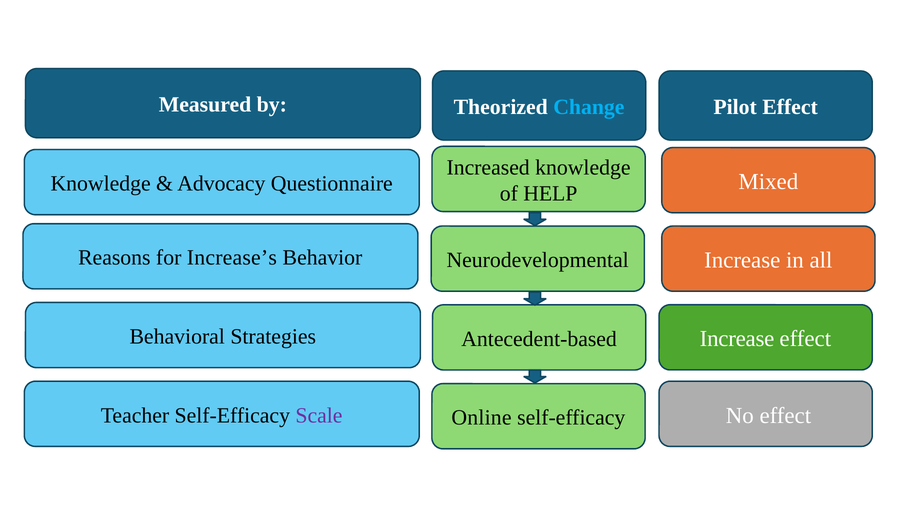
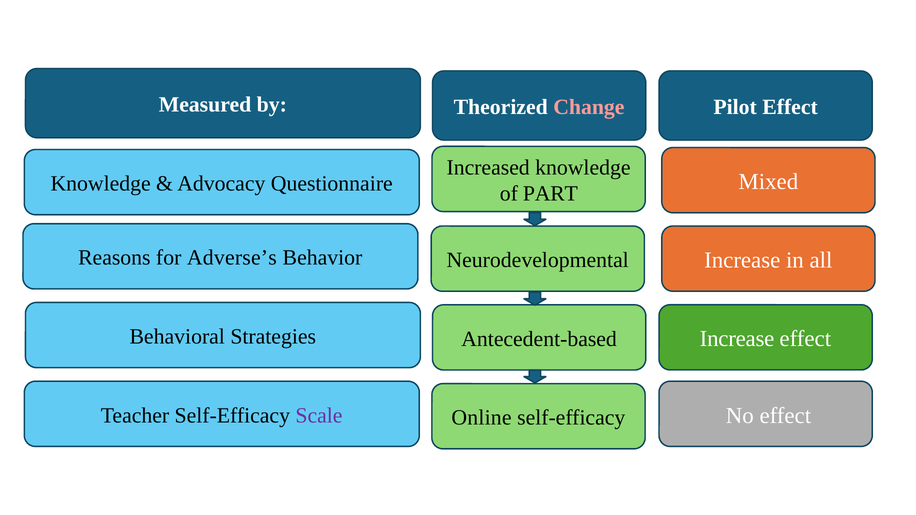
Change colour: light blue -> pink
HELP: HELP -> PART
Increase’s: Increase’s -> Adverse’s
